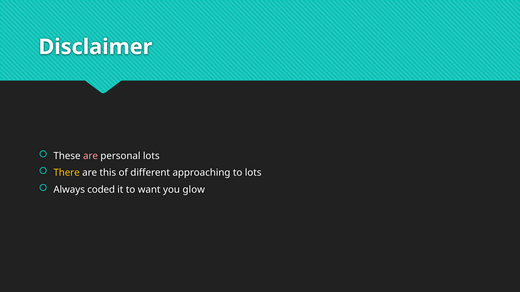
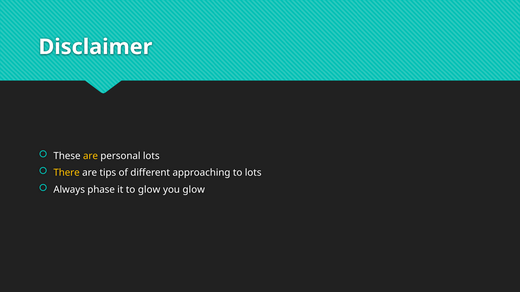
are at (91, 156) colour: pink -> yellow
this: this -> tips
coded: coded -> phase
to want: want -> glow
